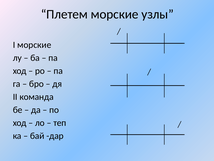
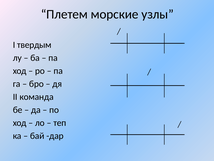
I морские: морские -> твердым
